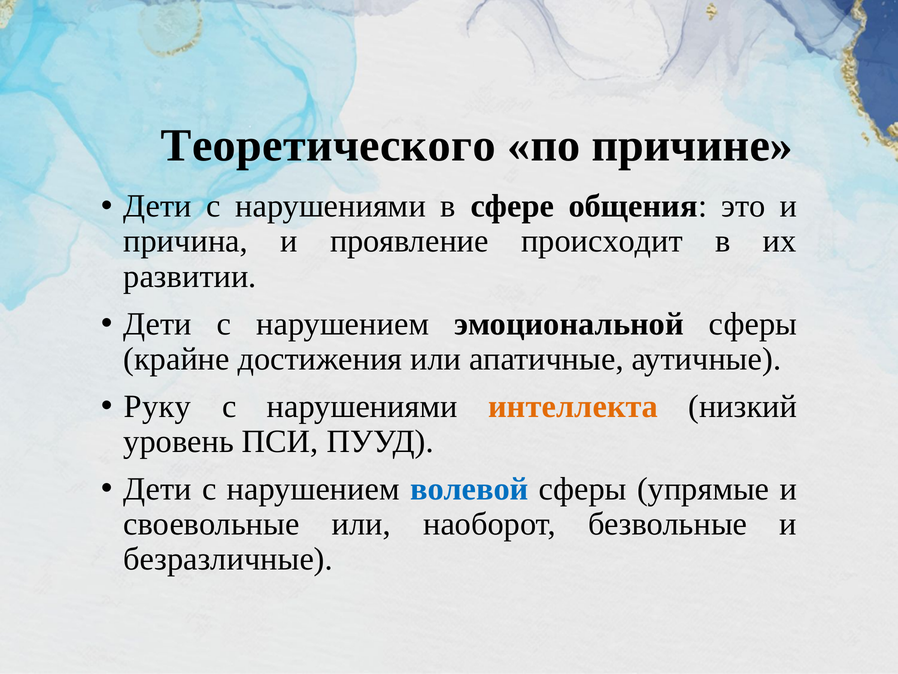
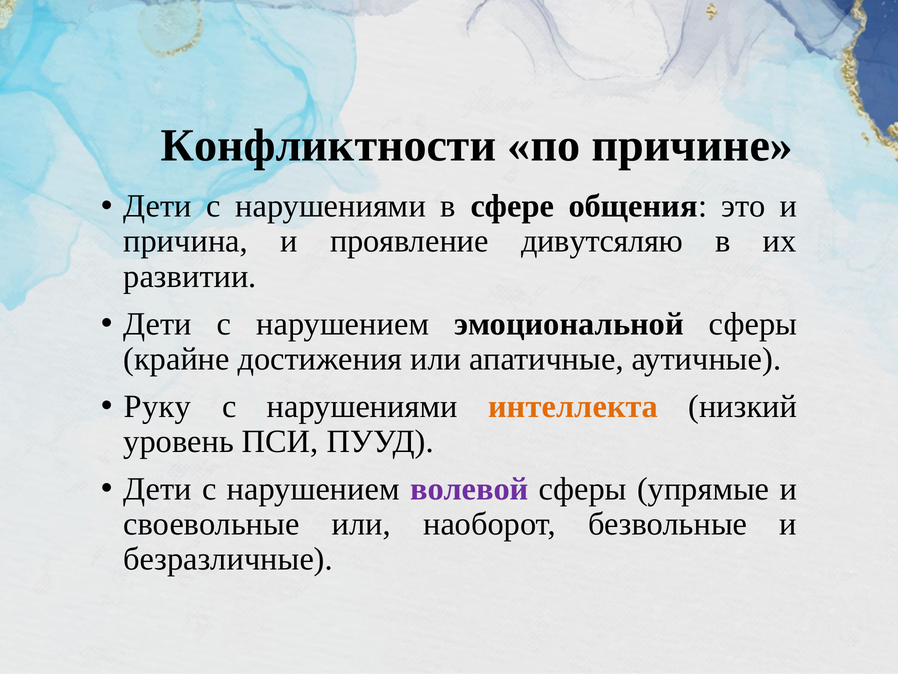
Теоретического: Теоретического -> Конфликтности
происходит: происходит -> дивутсяляю
волевой colour: blue -> purple
